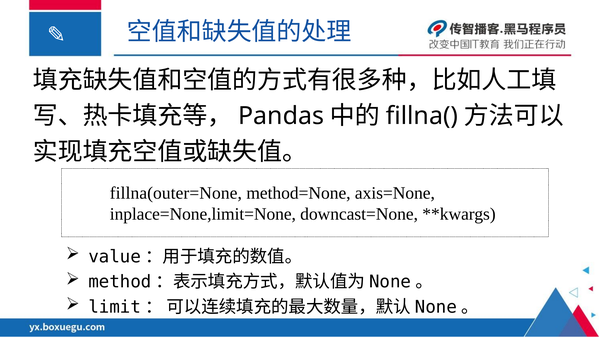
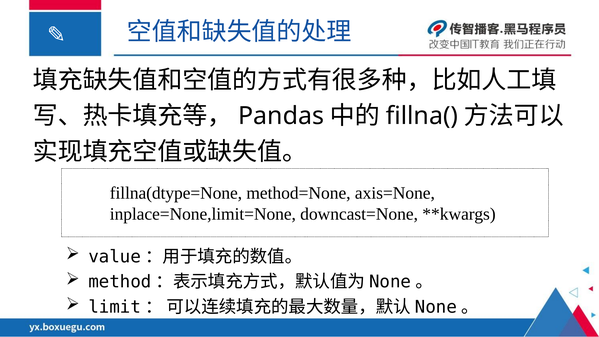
fillna(outer=None: fillna(outer=None -> fillna(dtype=None
